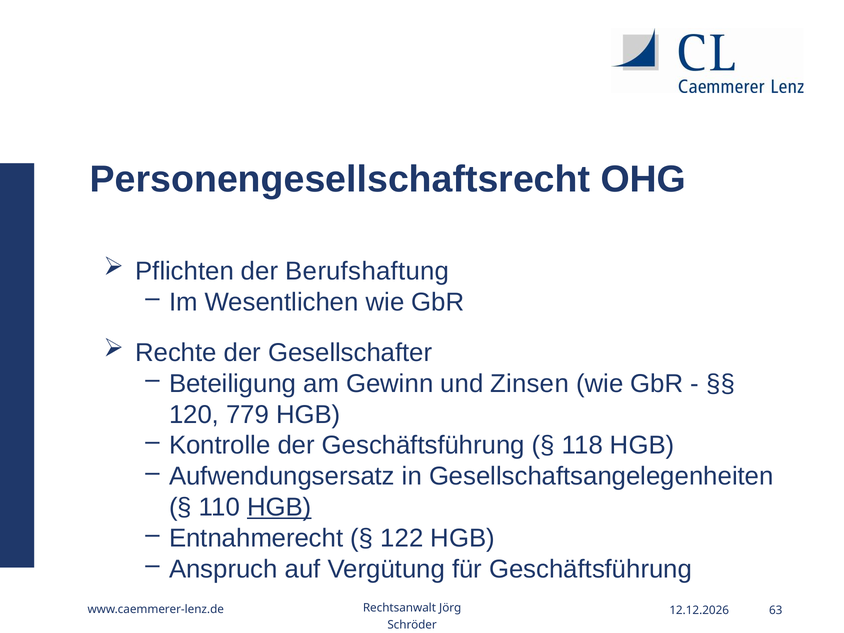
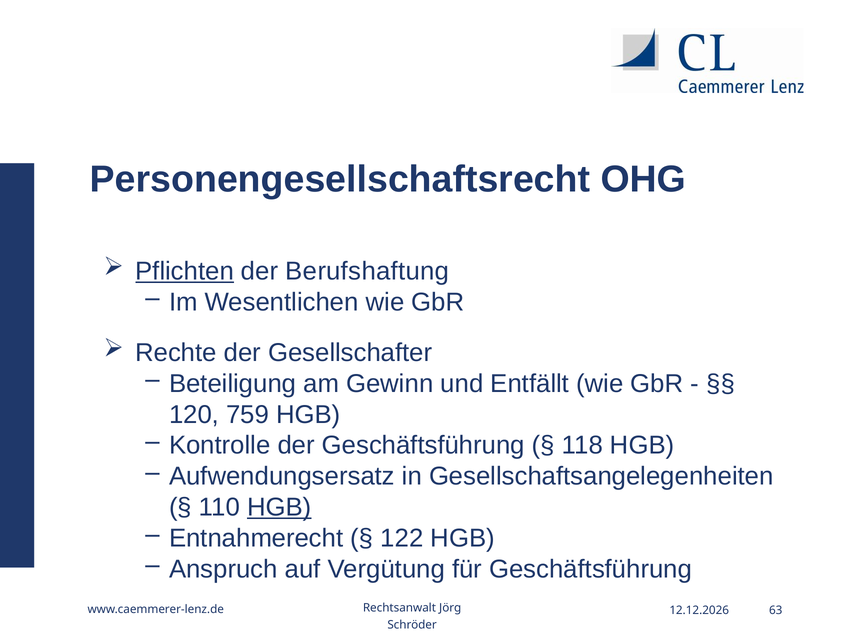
Pflichten underline: none -> present
Zinsen: Zinsen -> Entfällt
779: 779 -> 759
